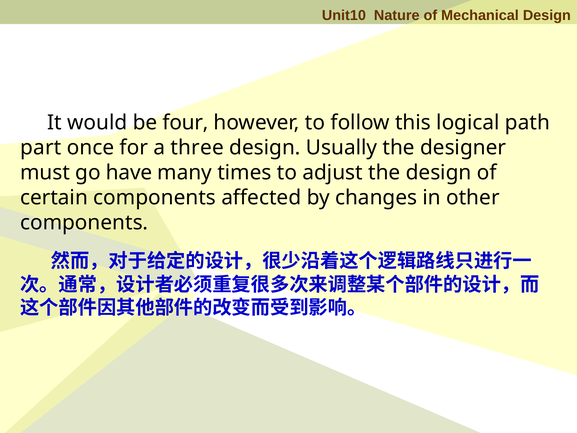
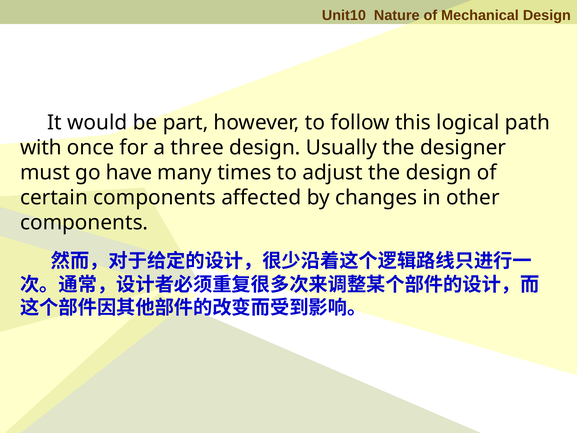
four: four -> part
part: part -> with
